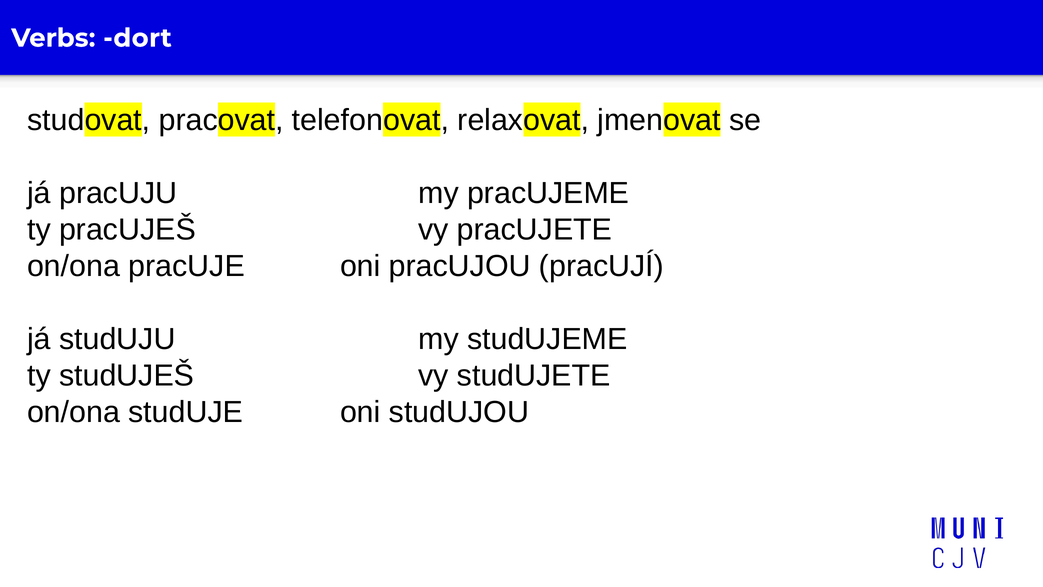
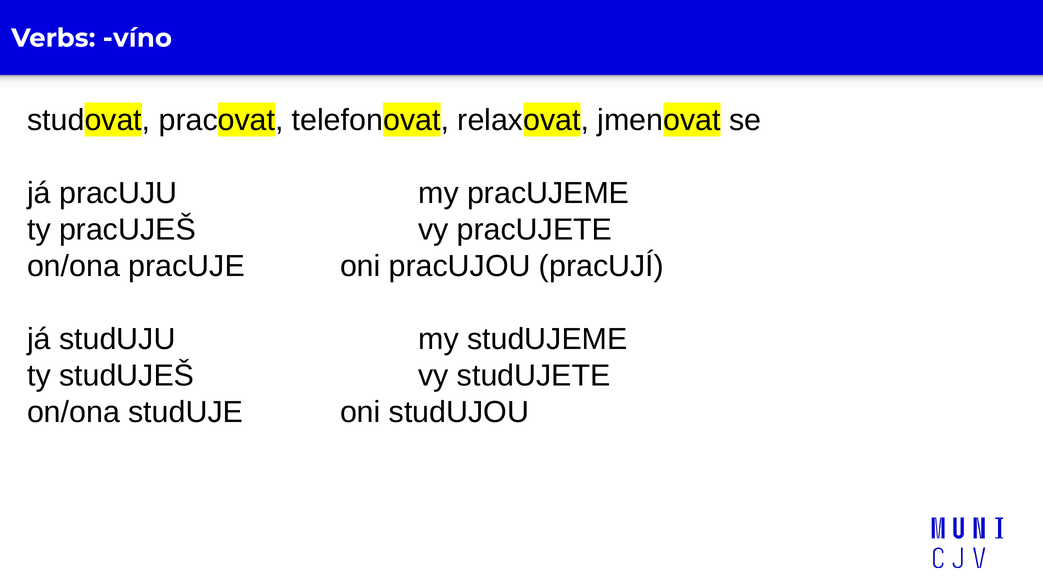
dort: dort -> víno
